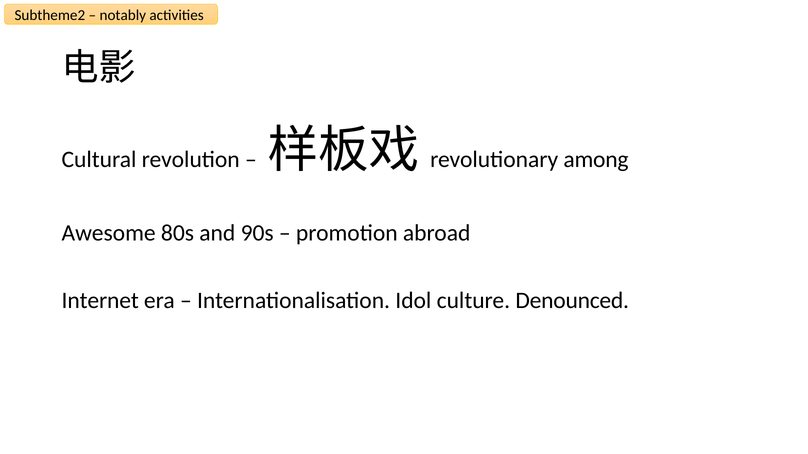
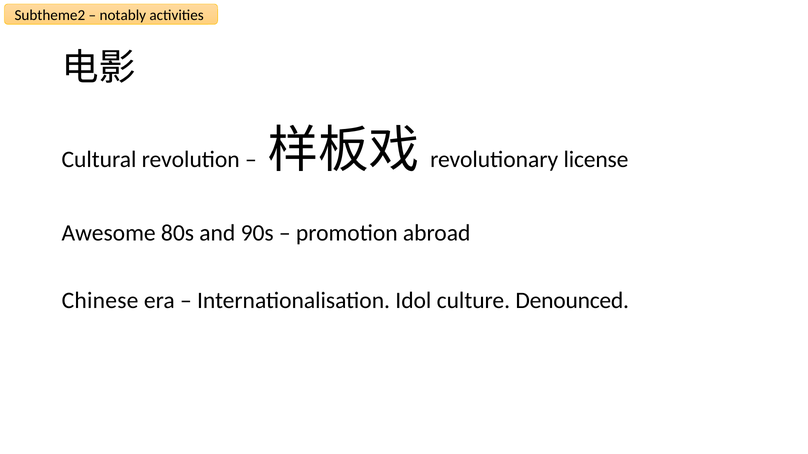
among: among -> license
Internet: Internet -> Chinese
